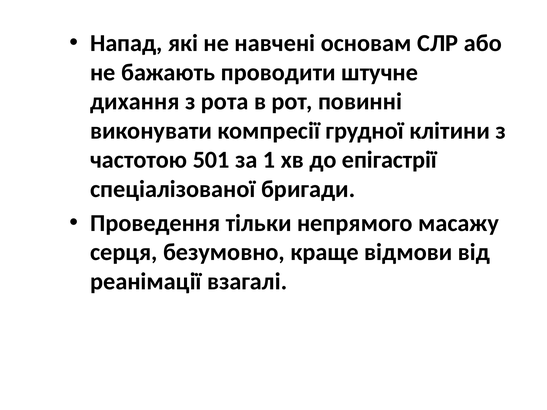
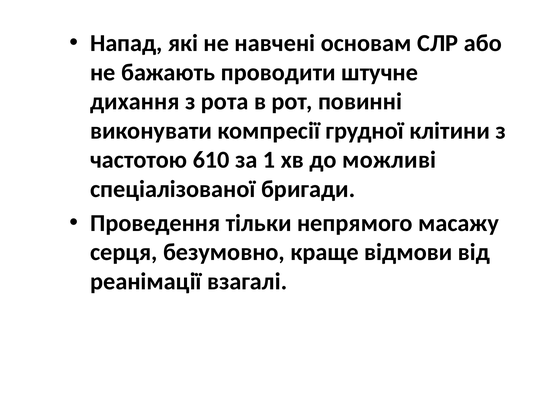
501: 501 -> 610
епігастрії: епігастрії -> можливі
